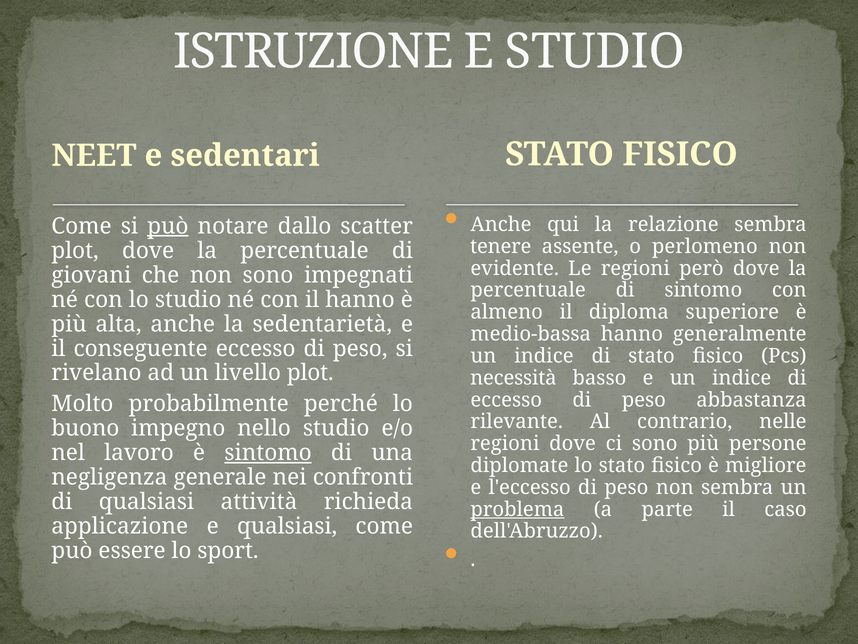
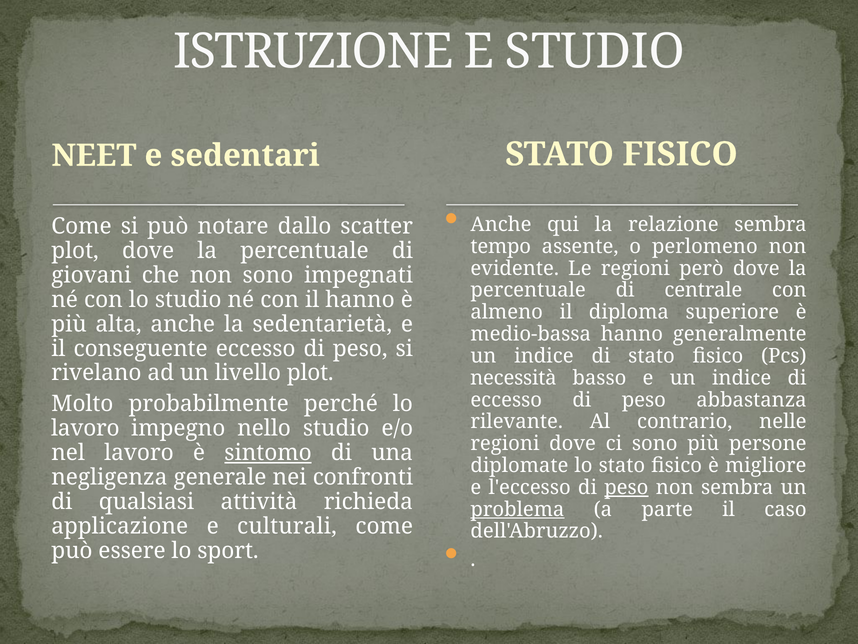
può at (168, 226) underline: present -> none
tenere: tenere -> tempo
di sintomo: sintomo -> centrale
buono at (85, 428): buono -> lavoro
peso at (626, 487) underline: none -> present
e qualsiasi: qualsiasi -> culturali
